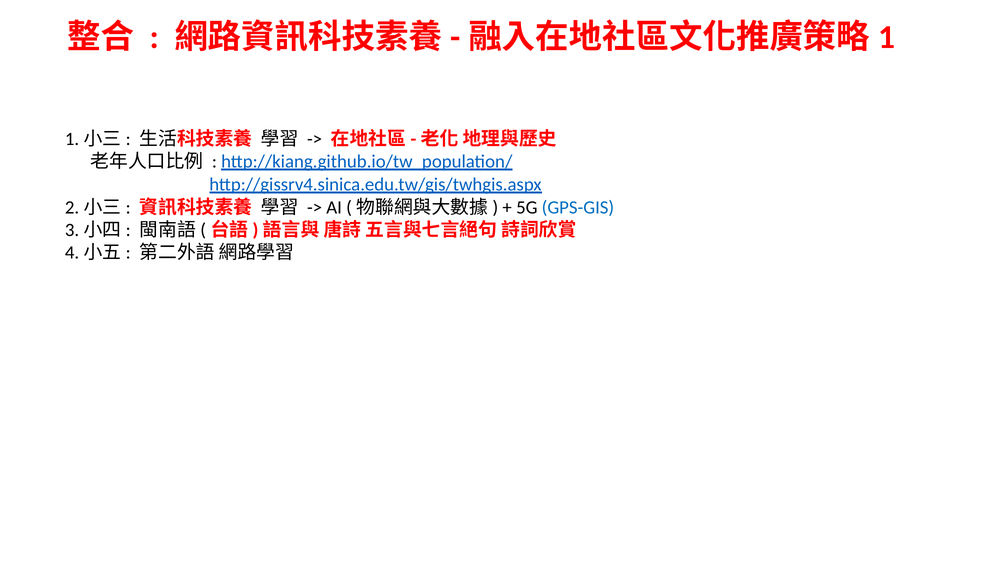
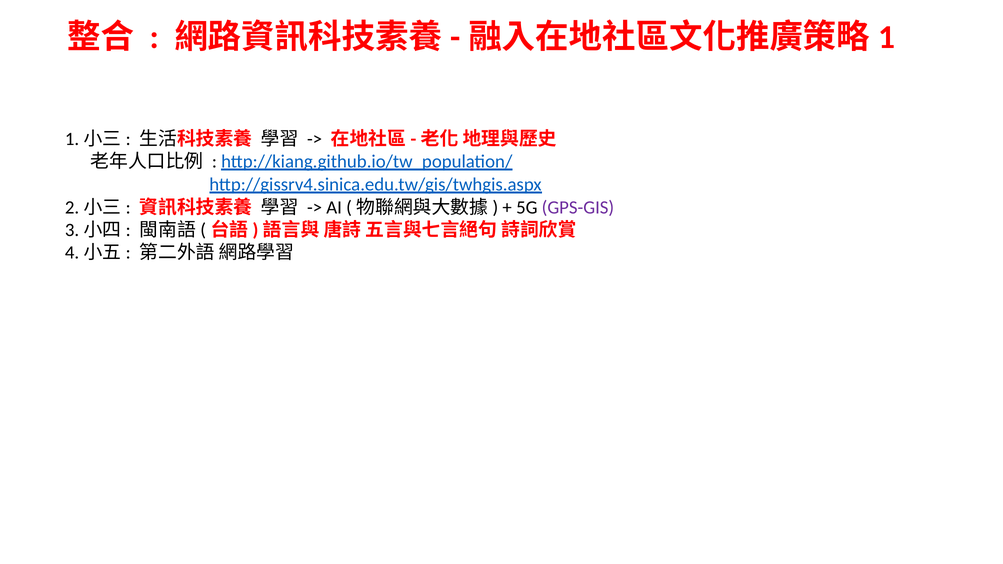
GPS-GIS colour: blue -> purple
